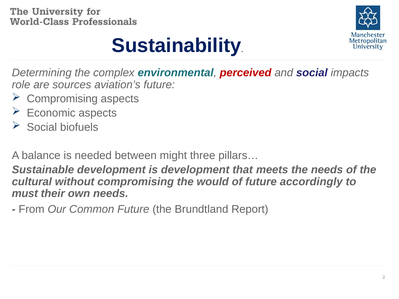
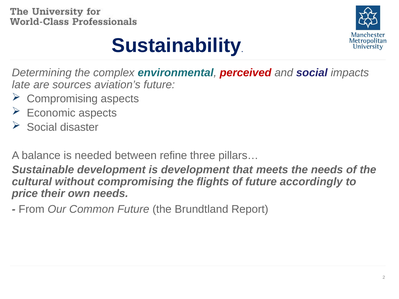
role: role -> late
biofuels: biofuels -> disaster
might: might -> refine
would: would -> flights
must: must -> price
